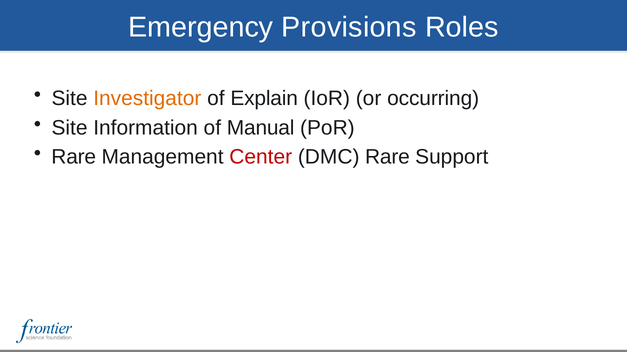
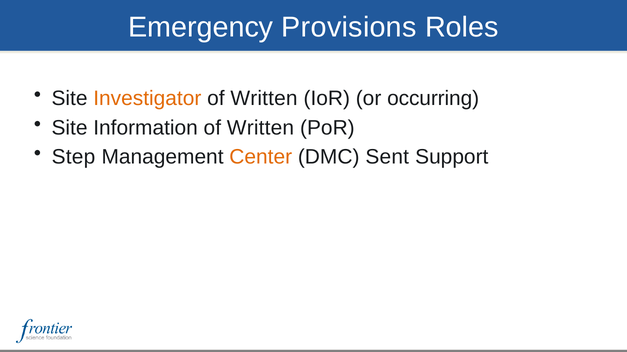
Explain at (264, 99): Explain -> Written
Manual at (261, 128): Manual -> Written
Rare at (74, 157): Rare -> Step
Center colour: red -> orange
DMC Rare: Rare -> Sent
